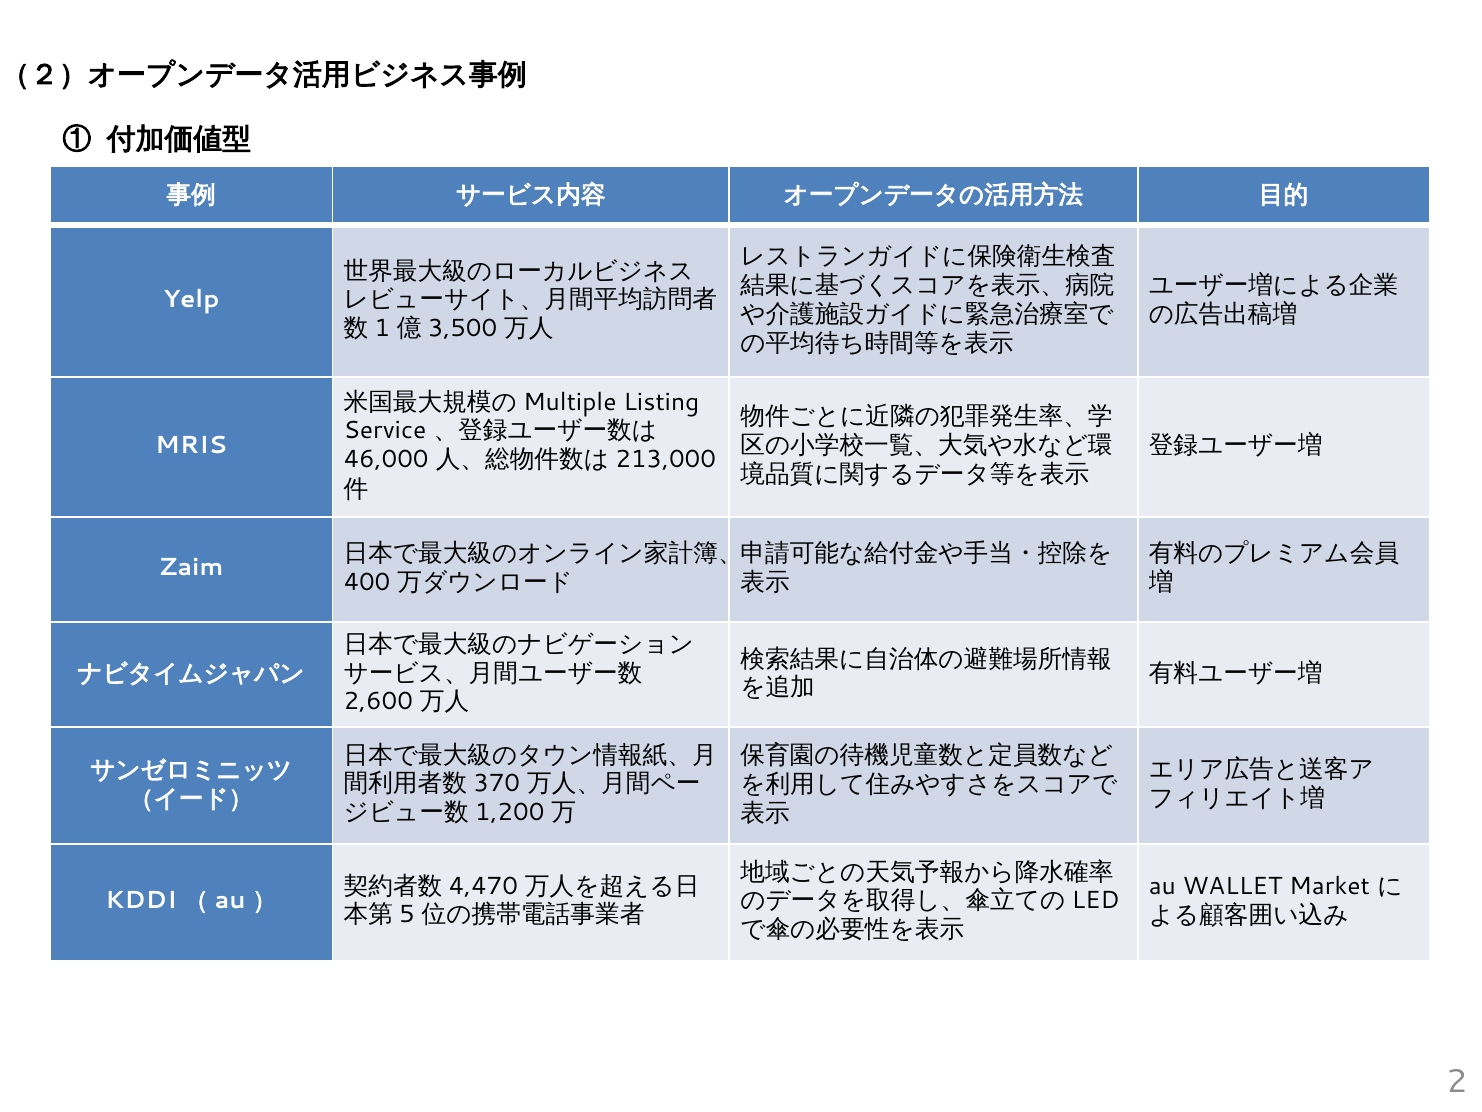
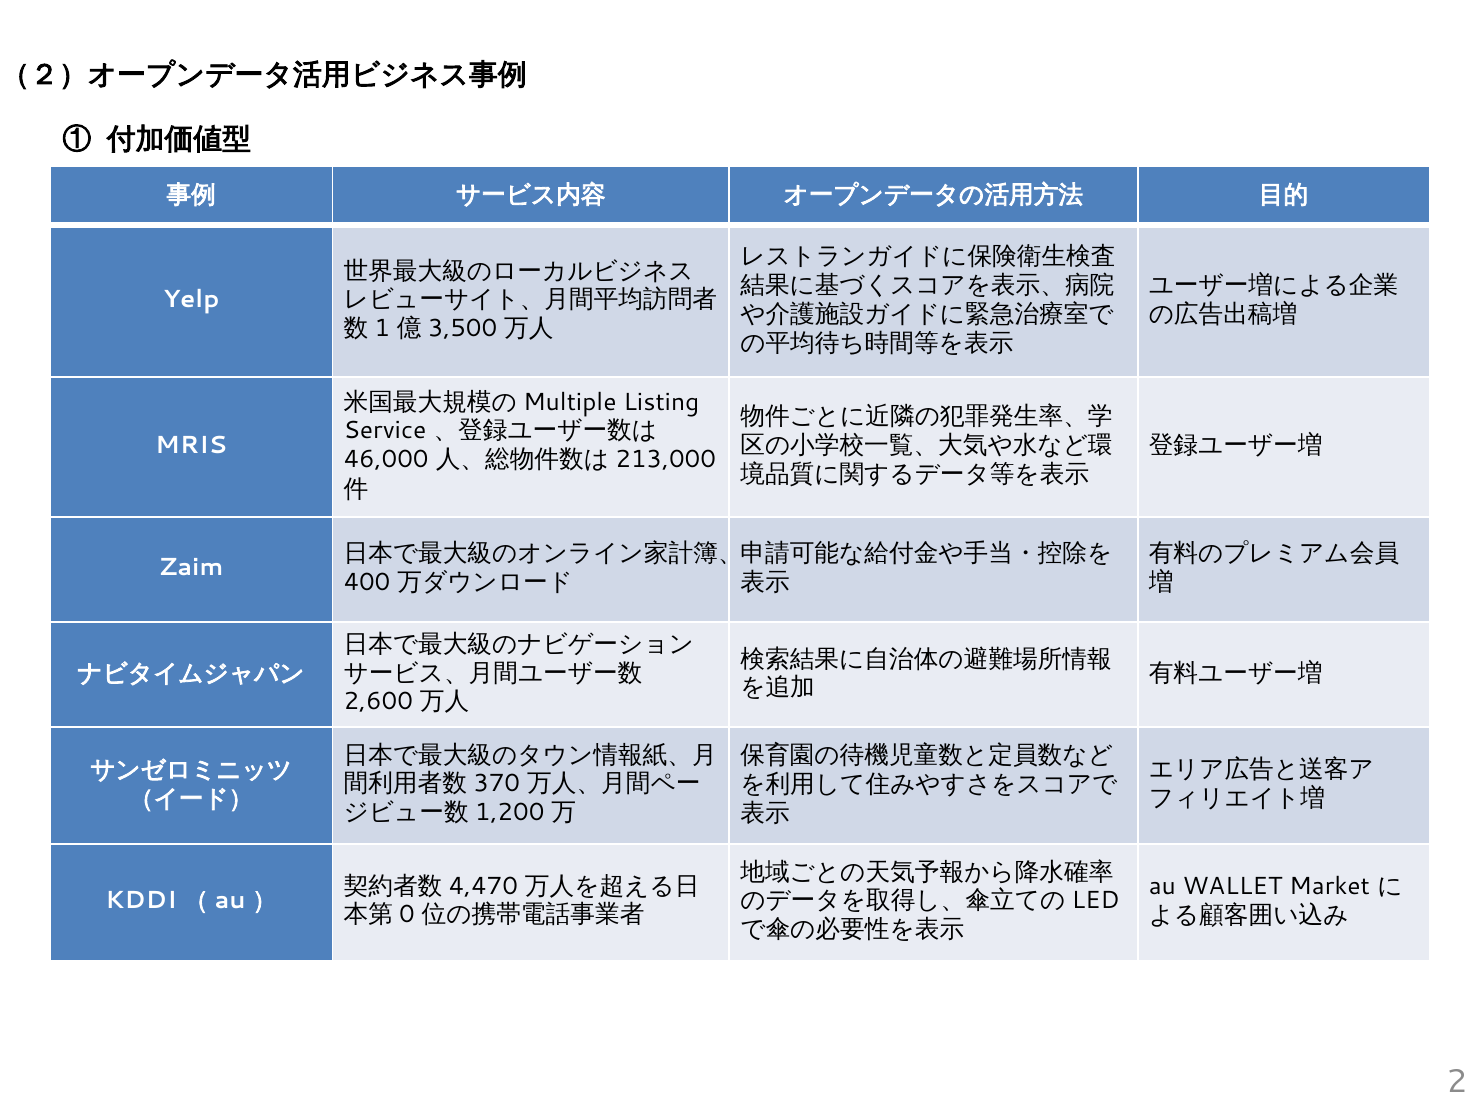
5: 5 -> 0
